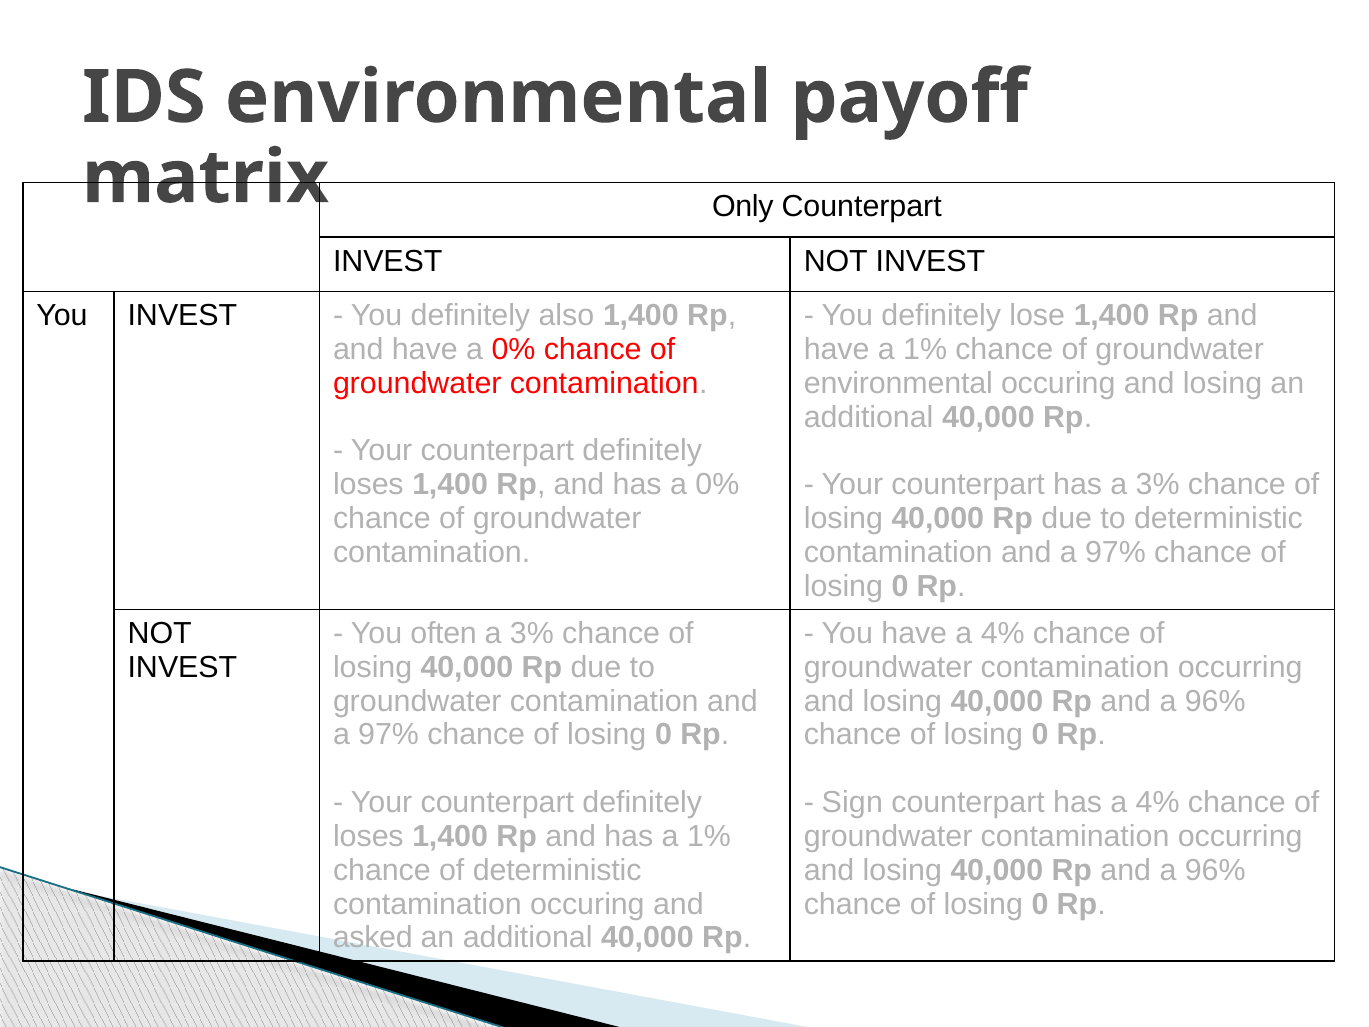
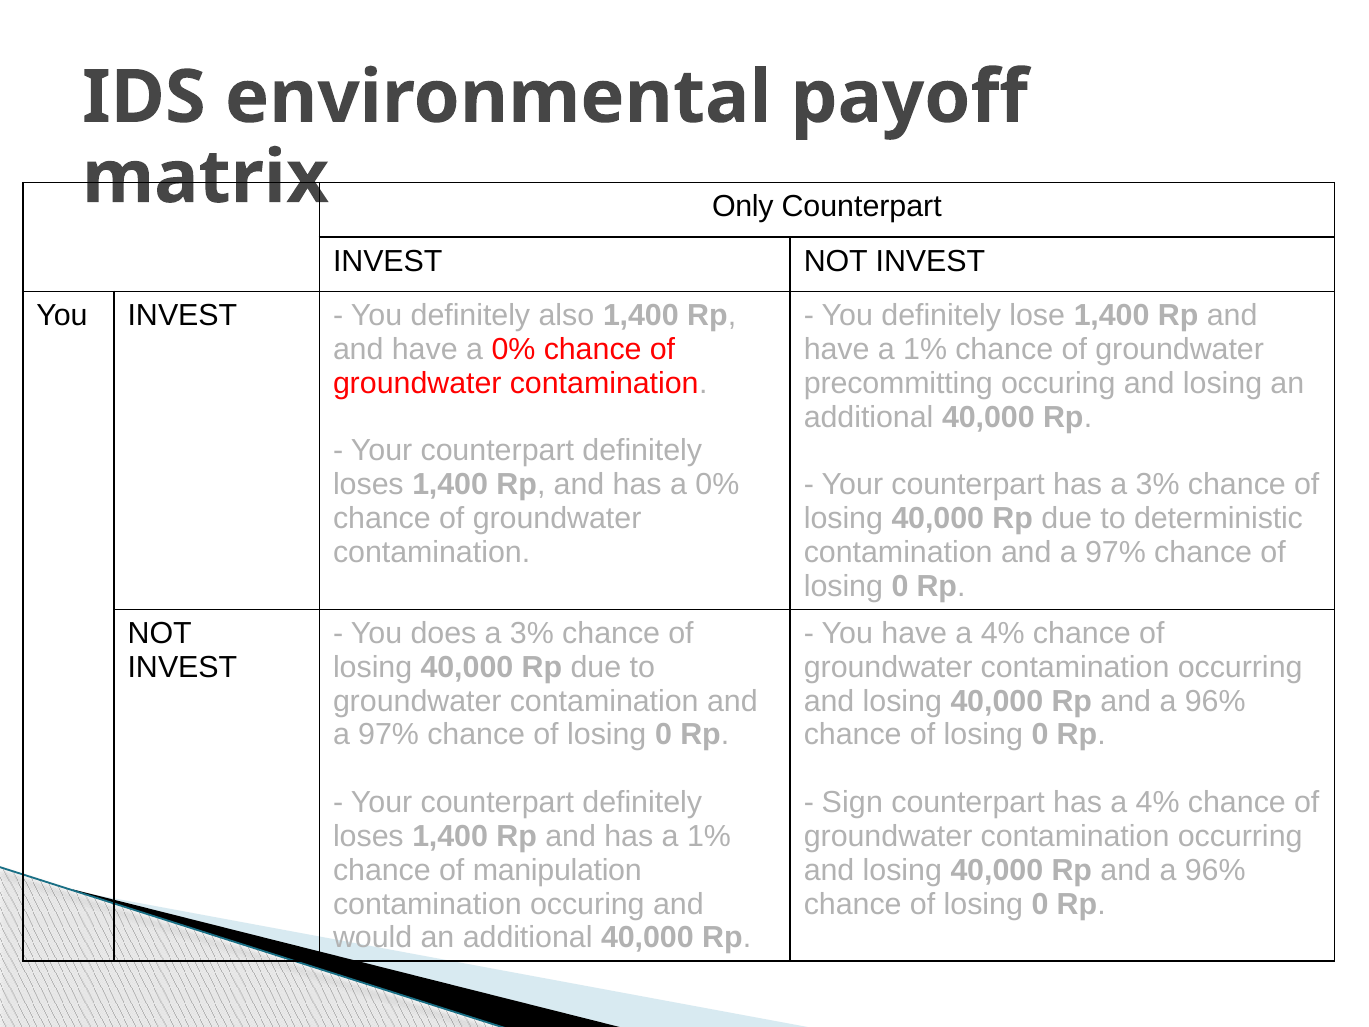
environmental at (898, 383): environmental -> precommitting
often: often -> does
of deterministic: deterministic -> manipulation
asked: asked -> would
